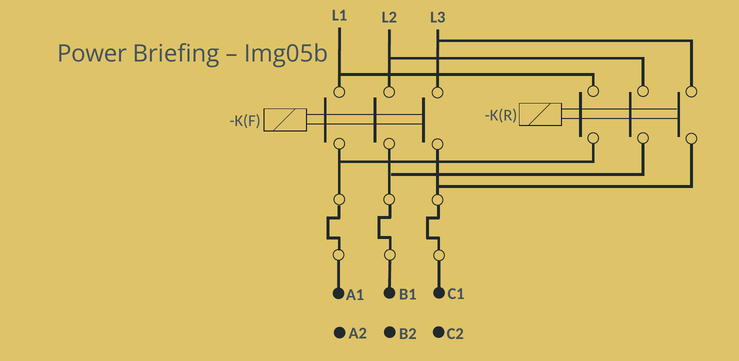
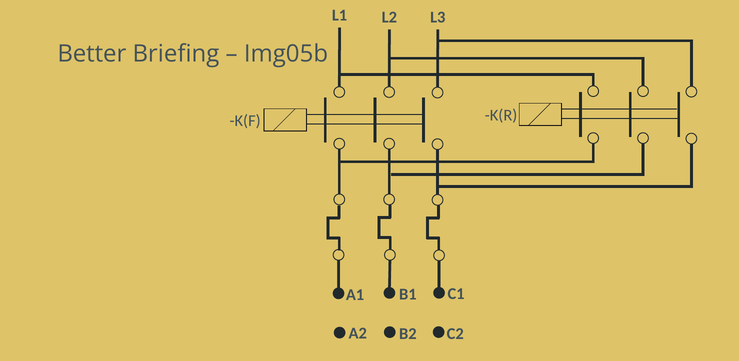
Power: Power -> Better
